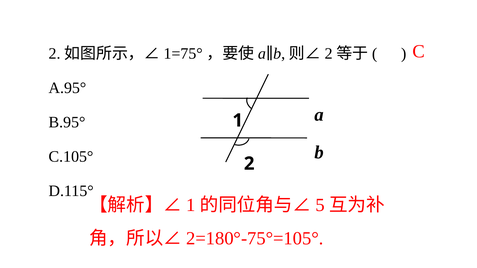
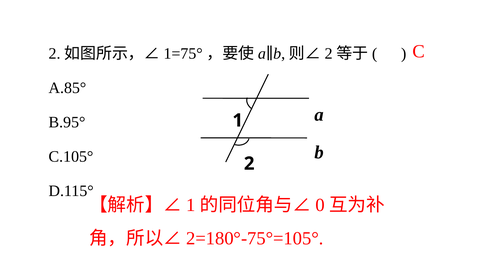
A.95°: A.95° -> A.85°
5: 5 -> 0
